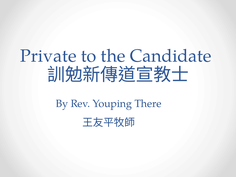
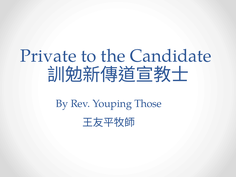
There: There -> Those
